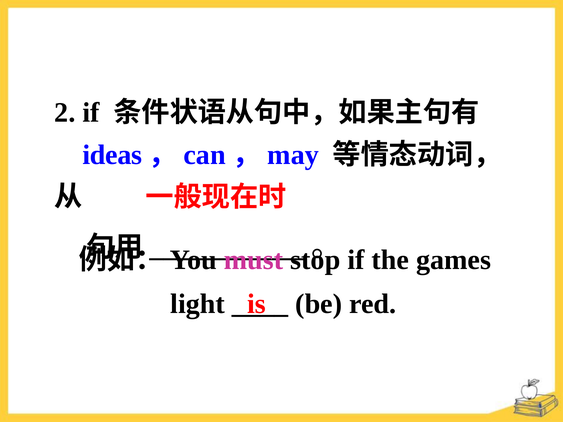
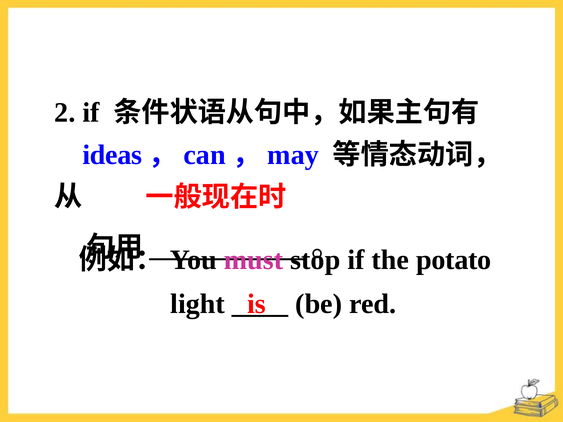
games: games -> potato
